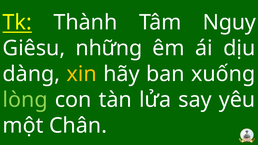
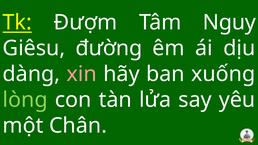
Thành: Thành -> Đượm
những: những -> đường
xin colour: yellow -> pink
